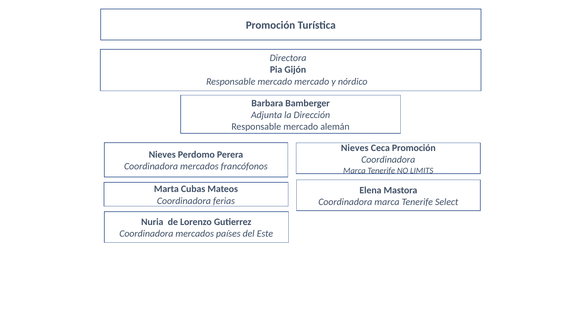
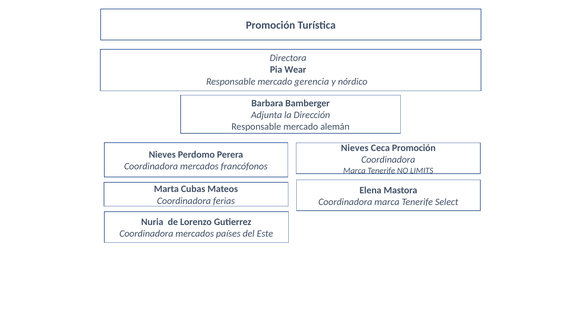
Gijón: Gijón -> Wear
mercado mercado: mercado -> gerencia
